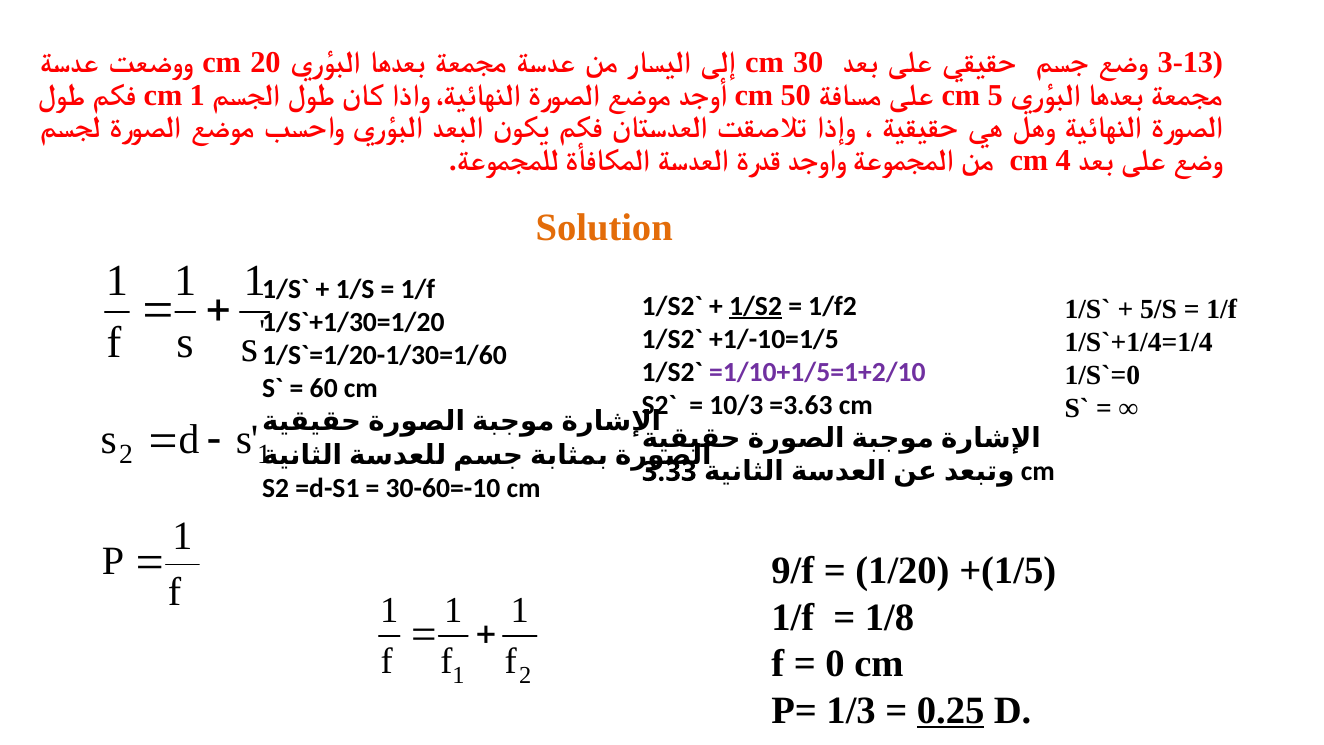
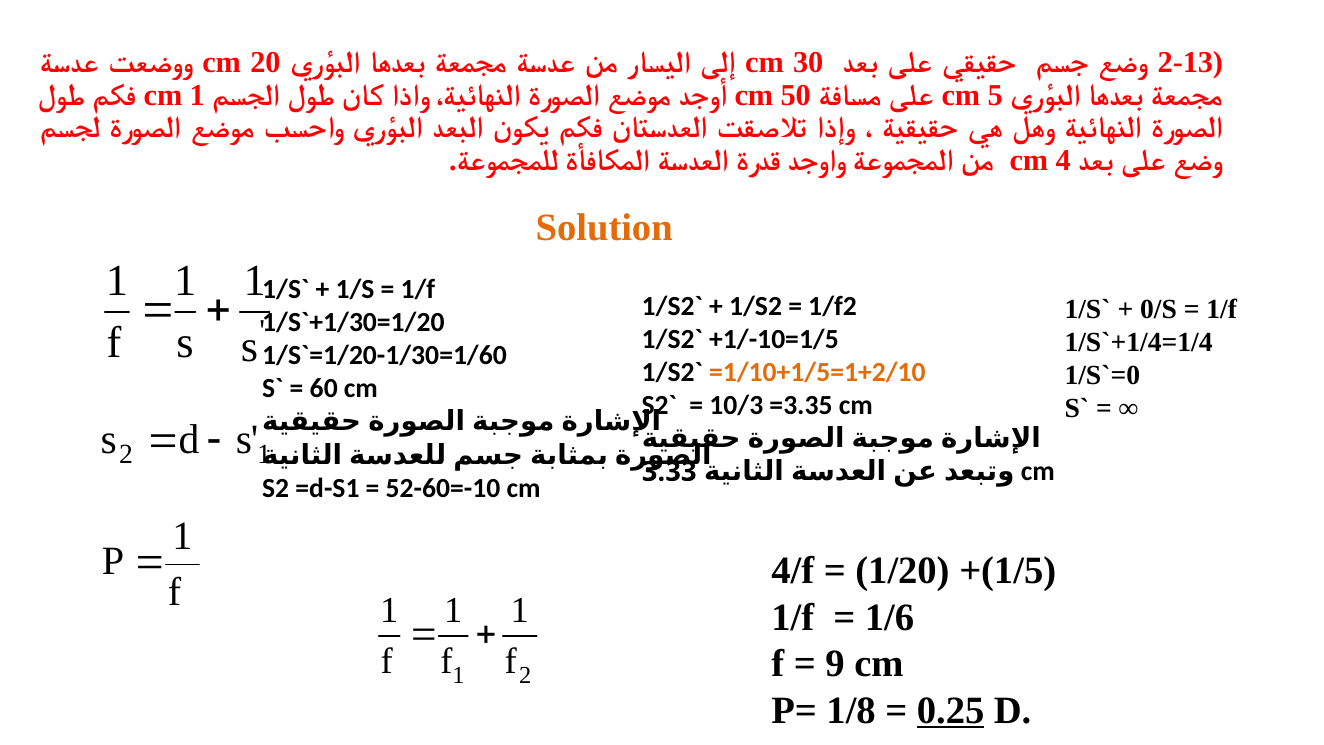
3-13: 3-13 -> 2-13
1/S2 underline: present -> none
5/S: 5/S -> 0/S
=1/10+1/5=1+2/10 colour: purple -> orange
=3.63: =3.63 -> =3.35
30-60=-10: 30-60=-10 -> 52-60=-10
9/f: 9/f -> 4/f
1/8: 1/8 -> 1/6
0: 0 -> 9
1/3: 1/3 -> 1/8
